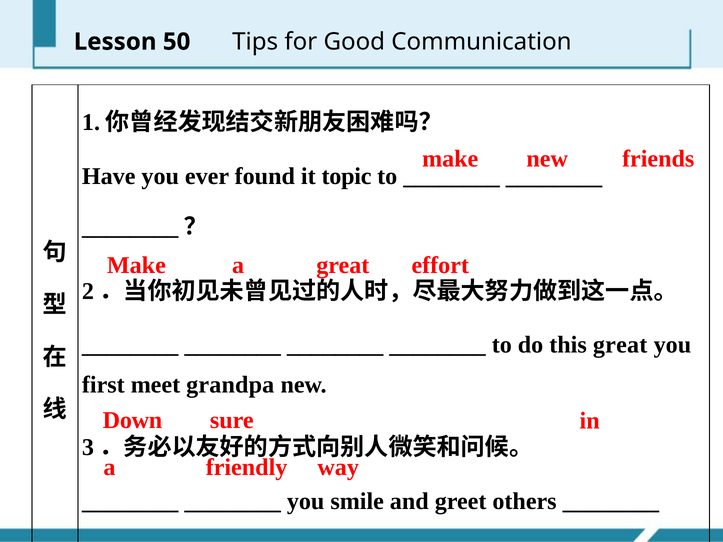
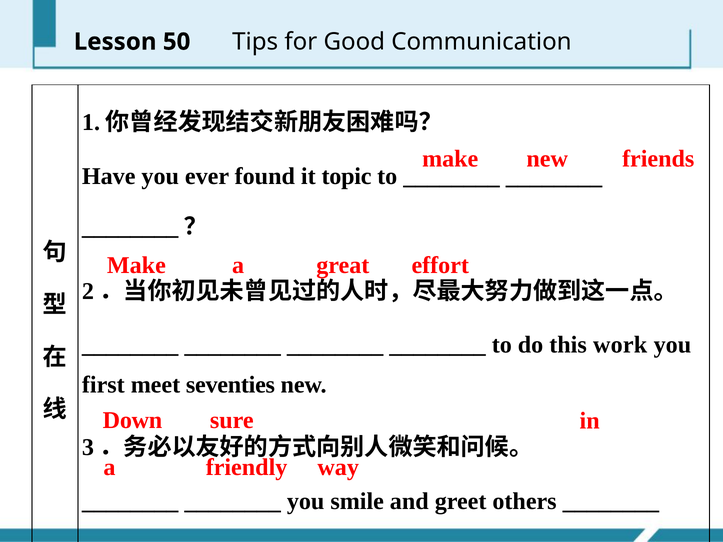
this great: great -> work
grandpa: grandpa -> seventies
